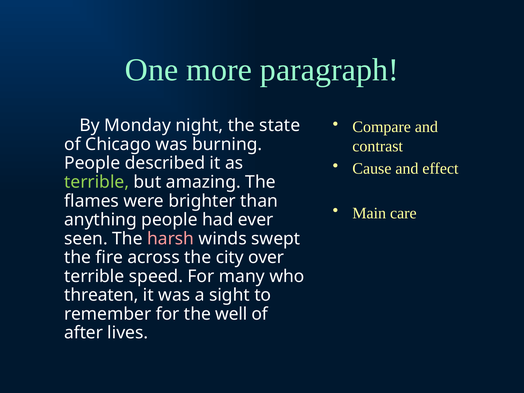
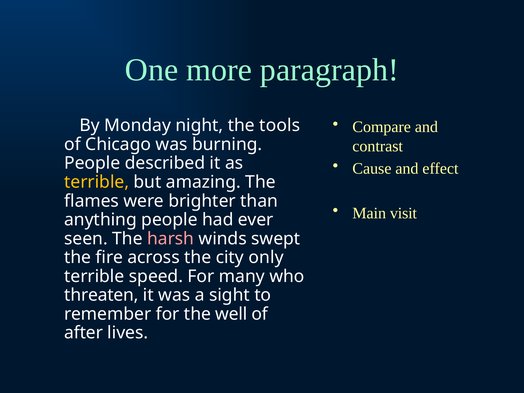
state: state -> tools
terrible at (97, 182) colour: light green -> yellow
care: care -> visit
over: over -> only
